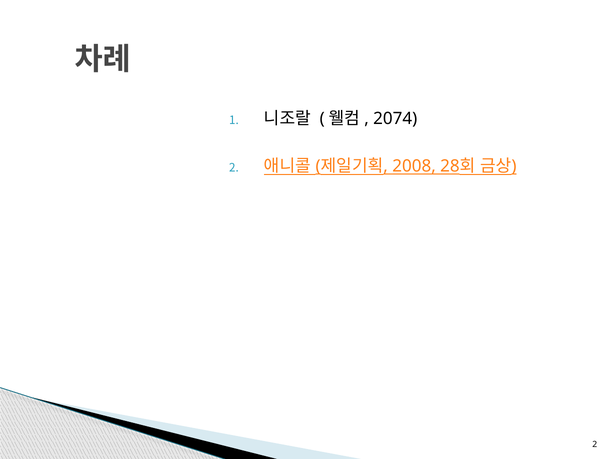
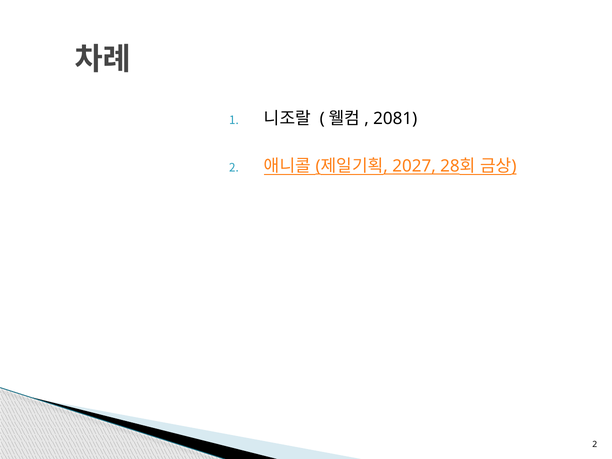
2074: 2074 -> 2081
2008: 2008 -> 2027
